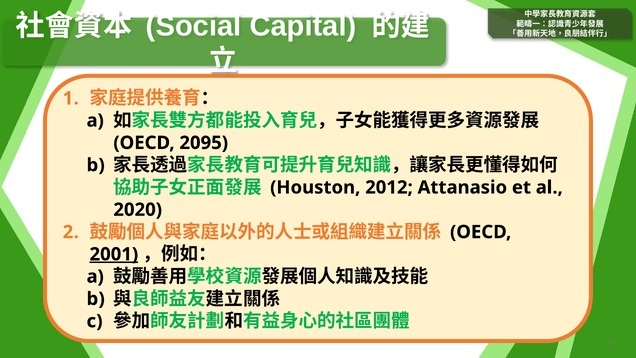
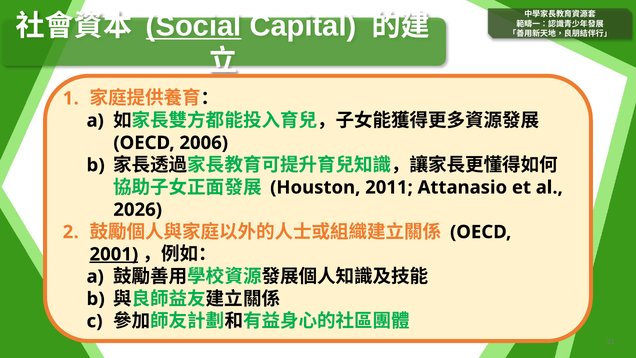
Social underline: none -> present
2095: 2095 -> 2006
2012: 2012 -> 2011
2020: 2020 -> 2026
